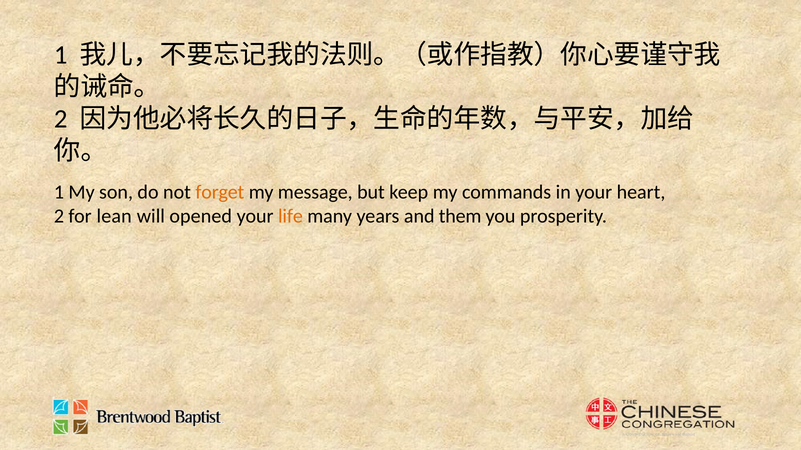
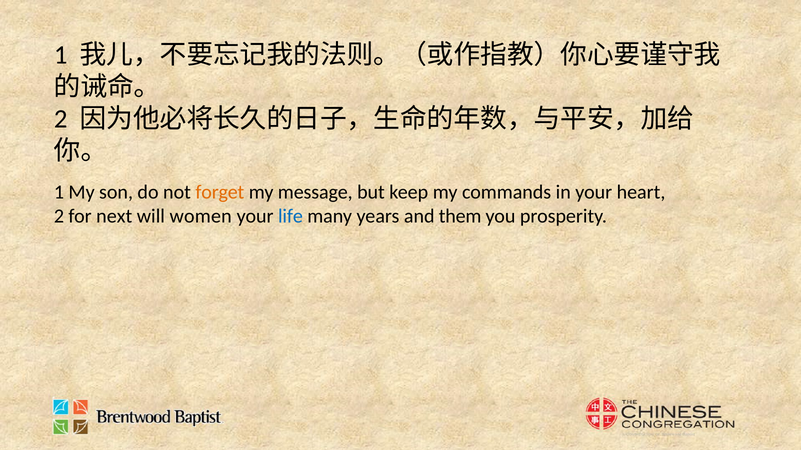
lean: lean -> next
opened: opened -> women
life colour: orange -> blue
